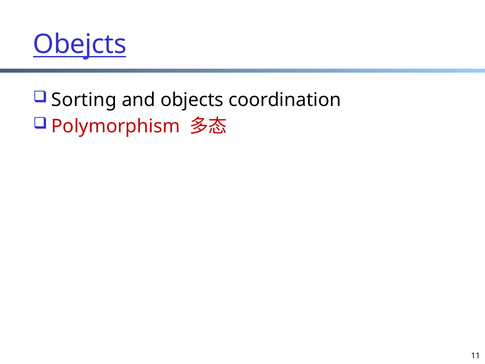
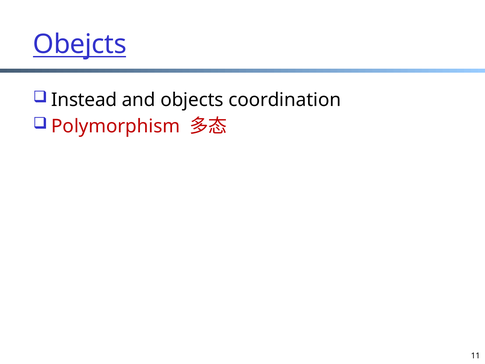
Sorting: Sorting -> Instead
